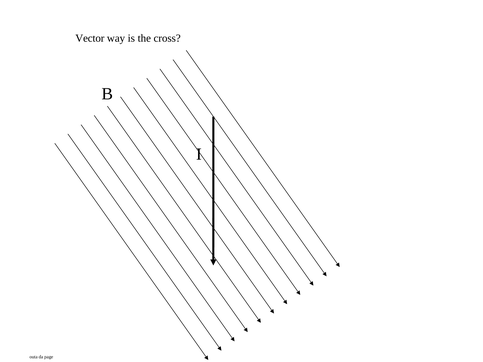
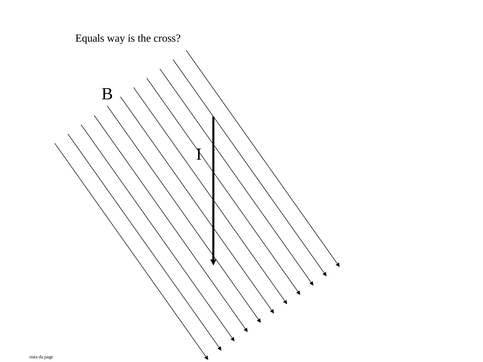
Vector: Vector -> Equals
